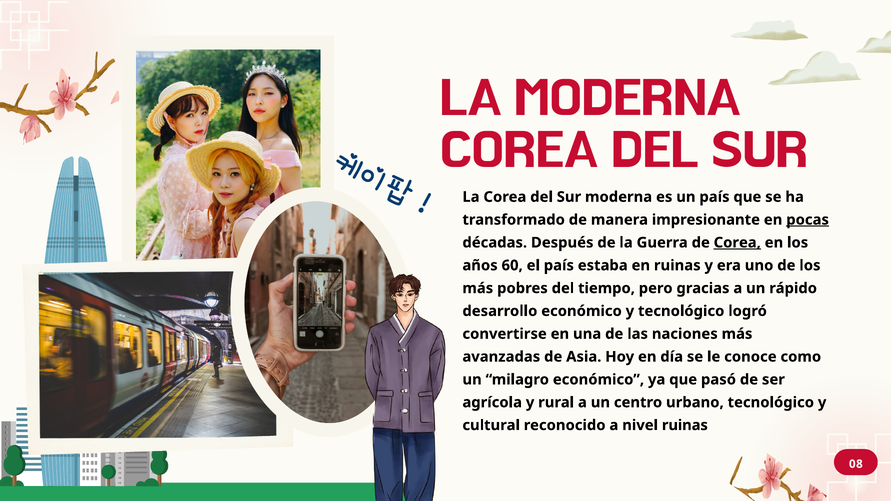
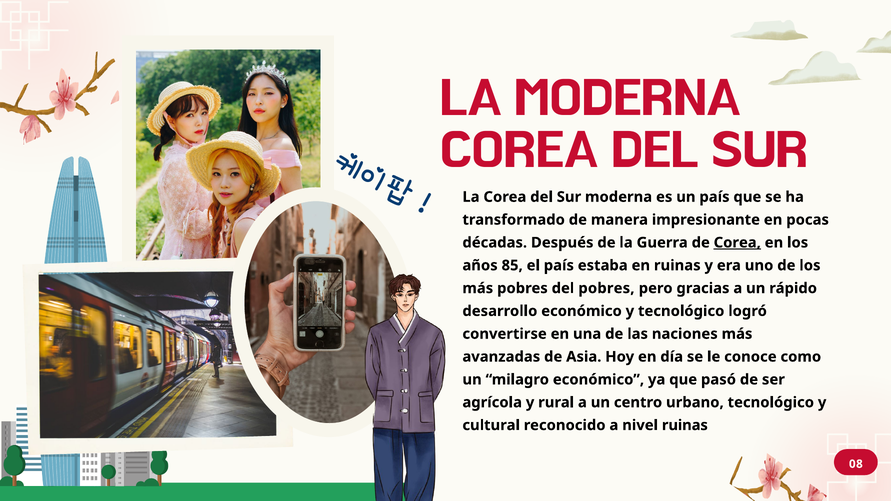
pocas underline: present -> none
60: 60 -> 85
del tiempo: tiempo -> pobres
